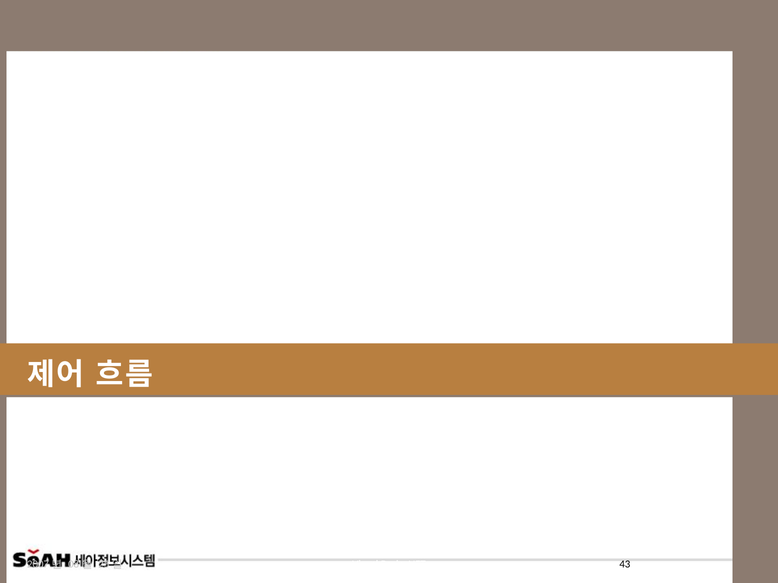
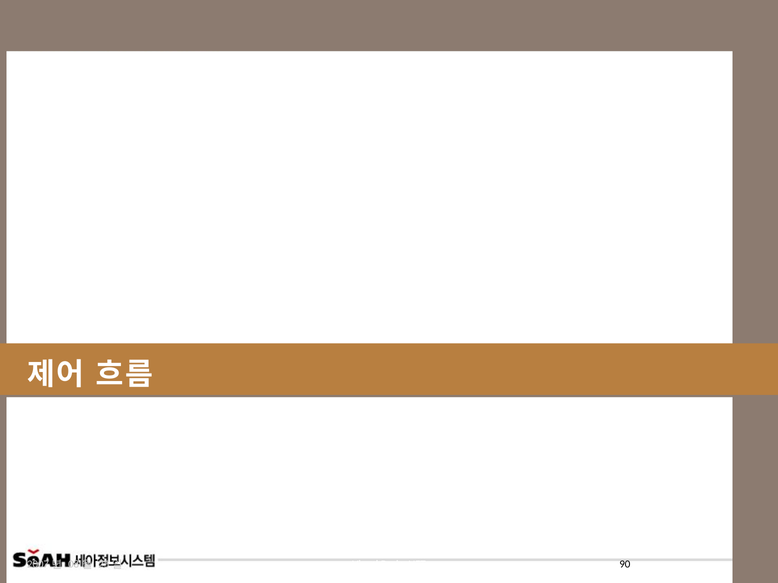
43: 43 -> 90
